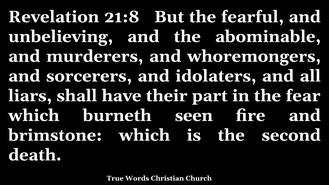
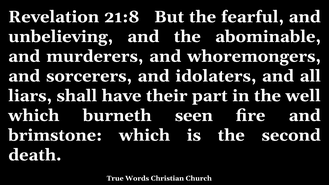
fear: fear -> well
